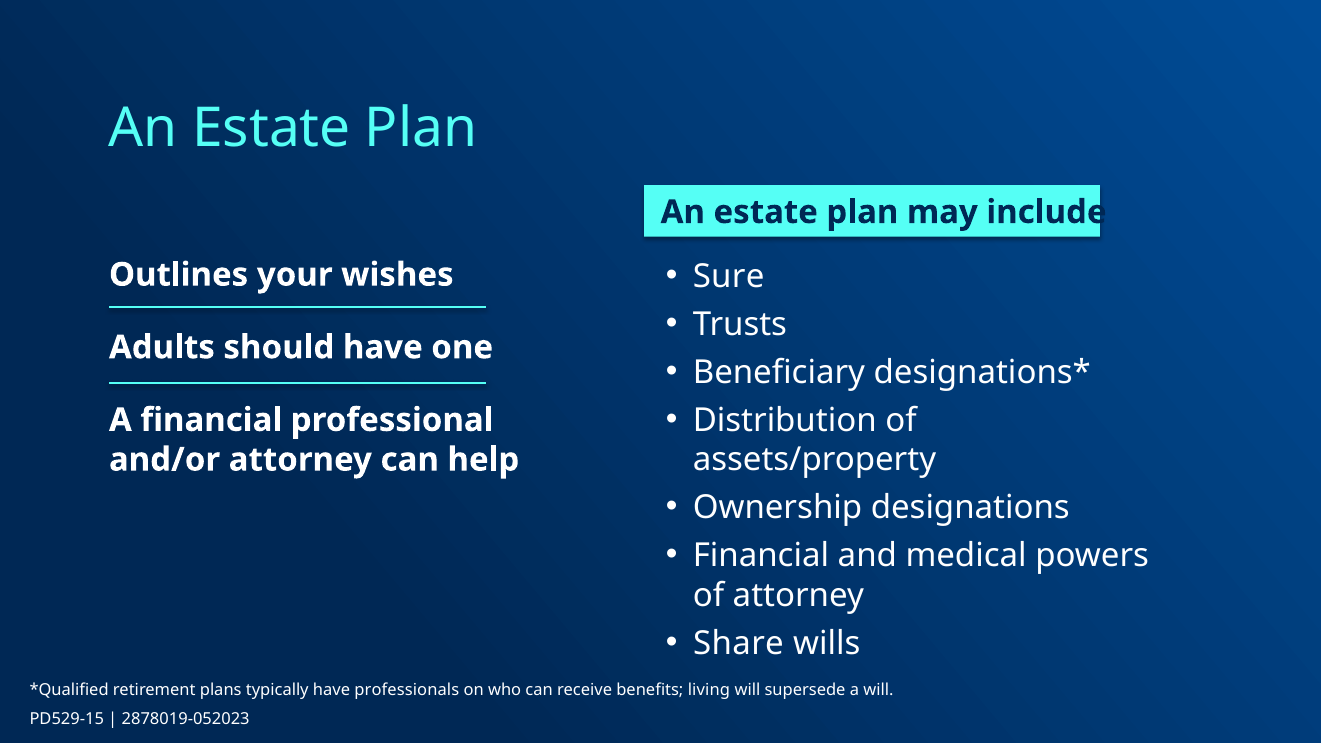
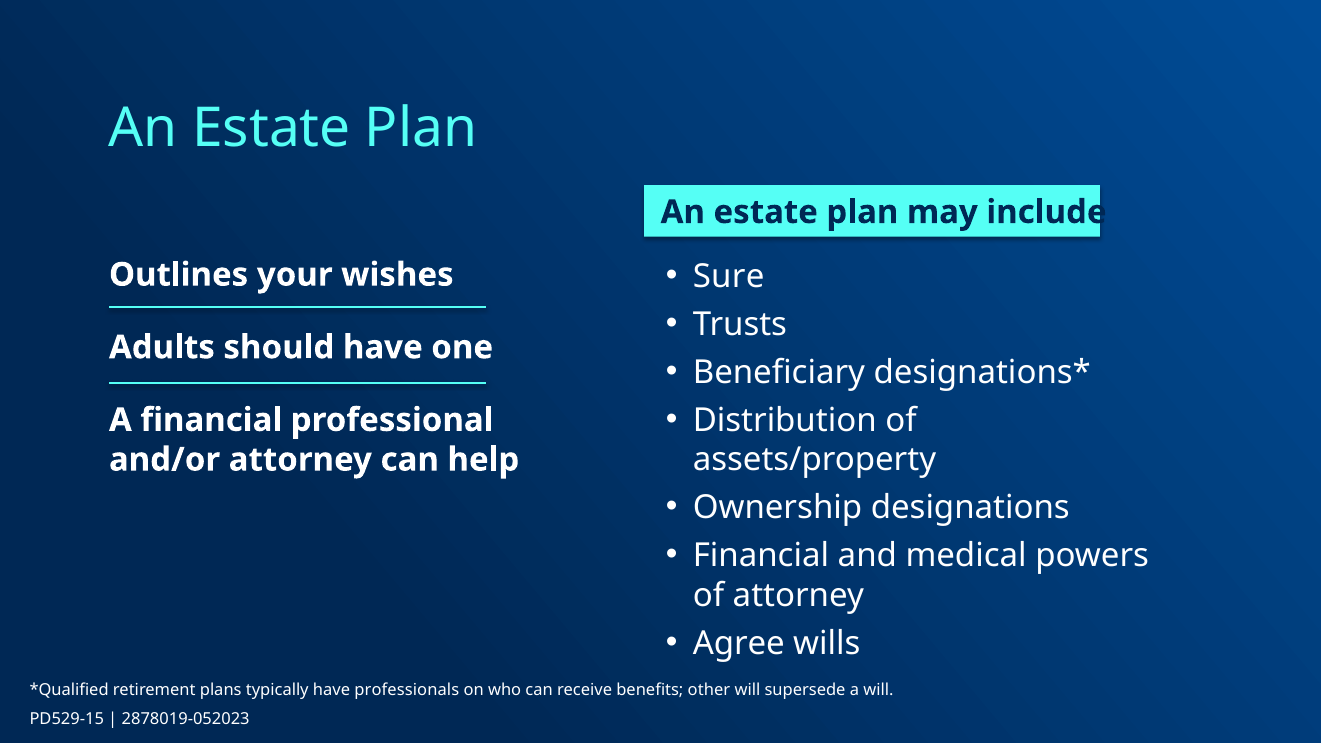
Share: Share -> Agree
living: living -> other
